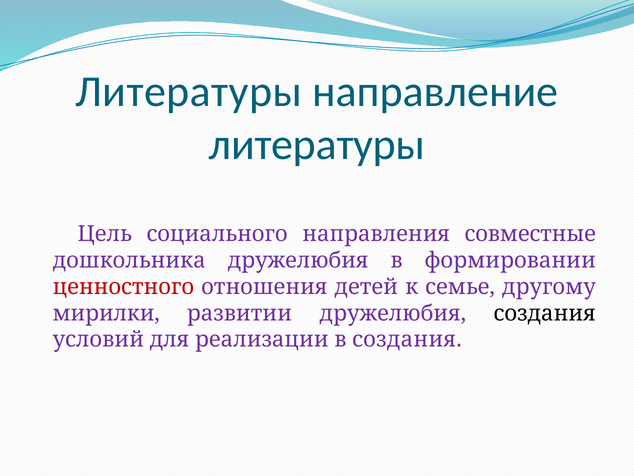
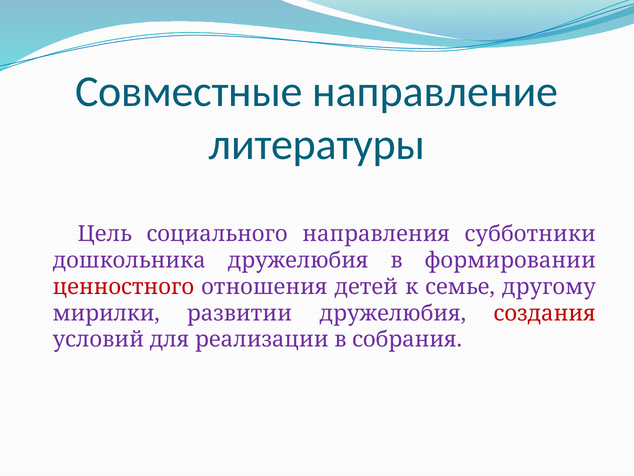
Литературы at (189, 92): Литературы -> Совместные
совместные: совместные -> субботники
создания at (545, 313) colour: black -> red
в создания: создания -> собрания
